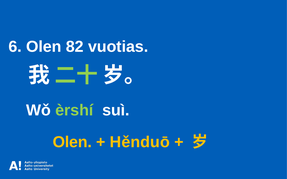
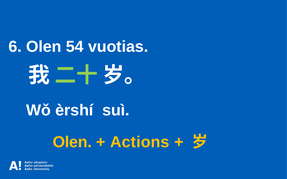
82: 82 -> 54
èrshí colour: light green -> white
Hěnduō: Hěnduō -> Actions
